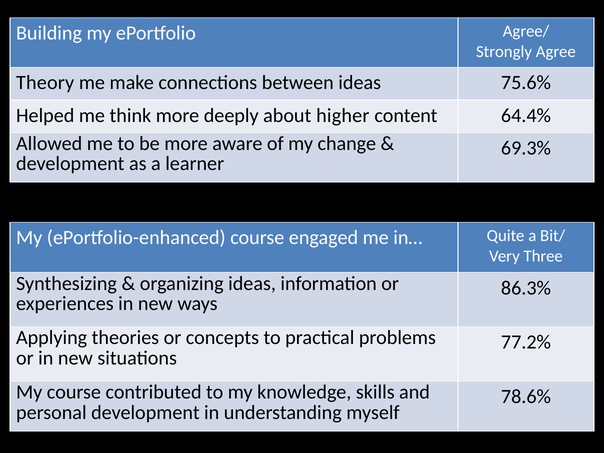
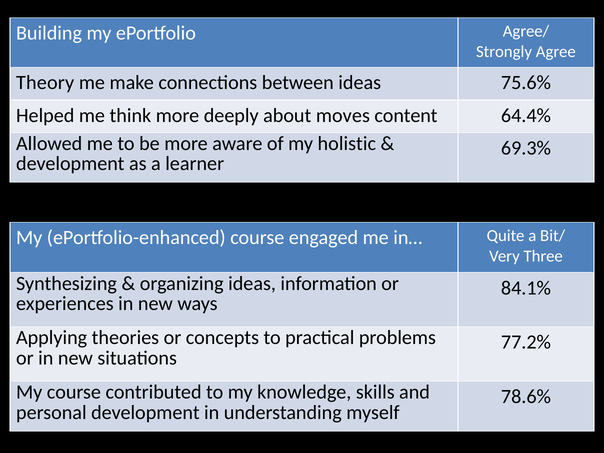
higher: higher -> moves
change: change -> holistic
86.3%: 86.3% -> 84.1%
